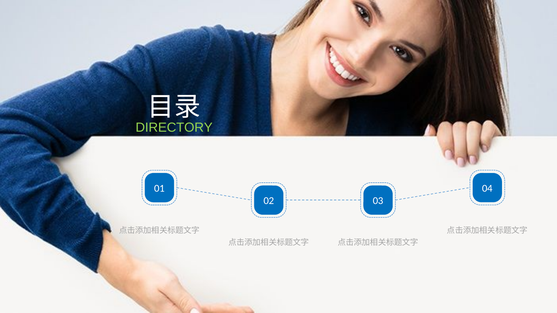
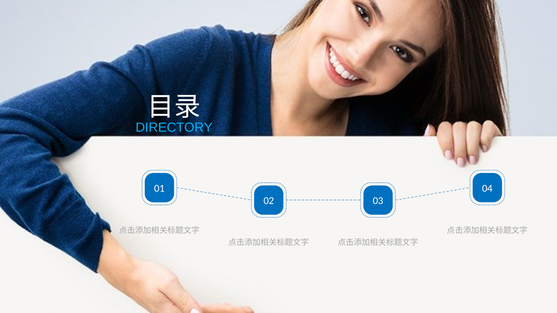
DIRECTORY colour: light green -> light blue
